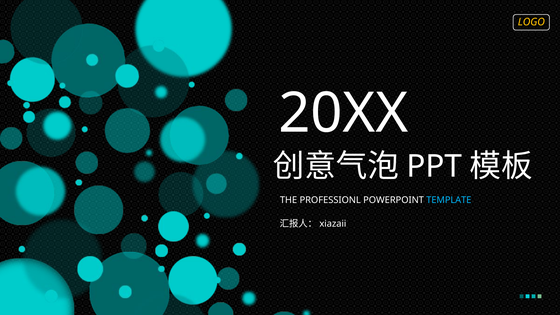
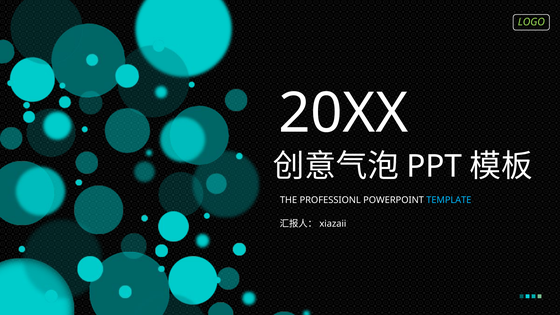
LOGO colour: yellow -> light green
